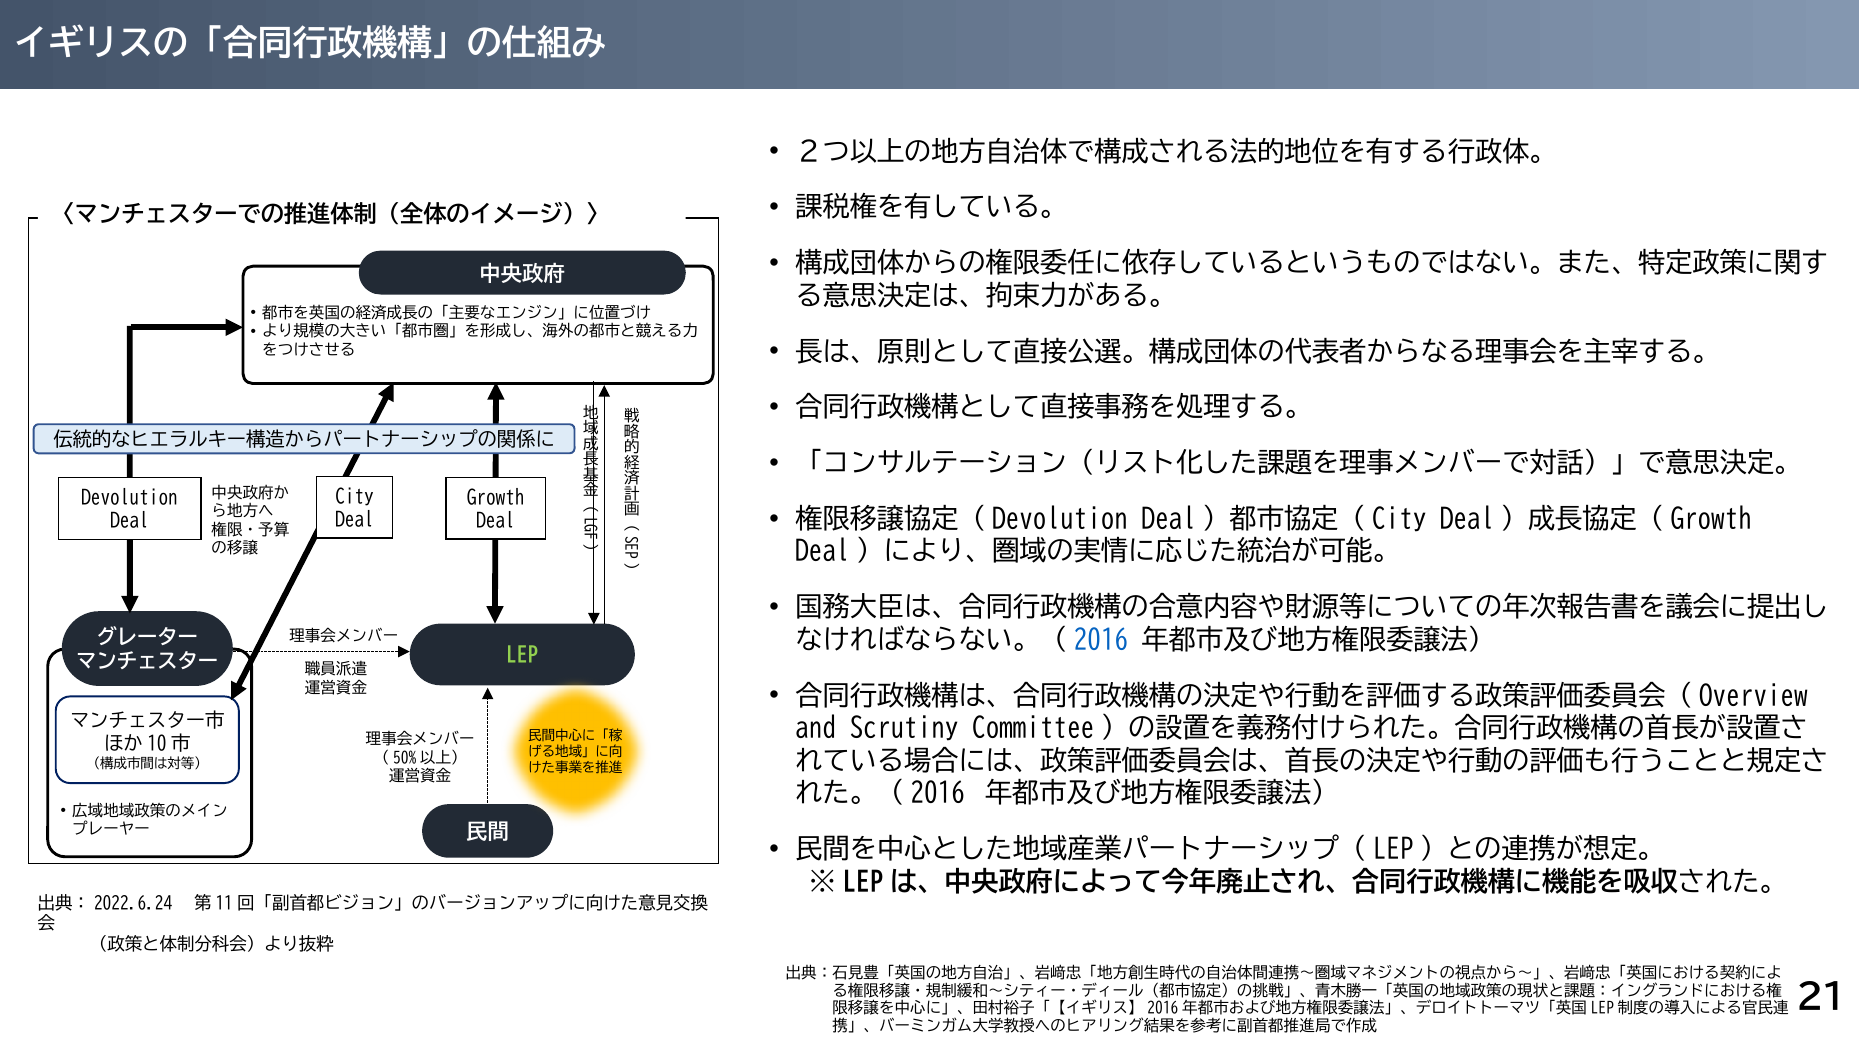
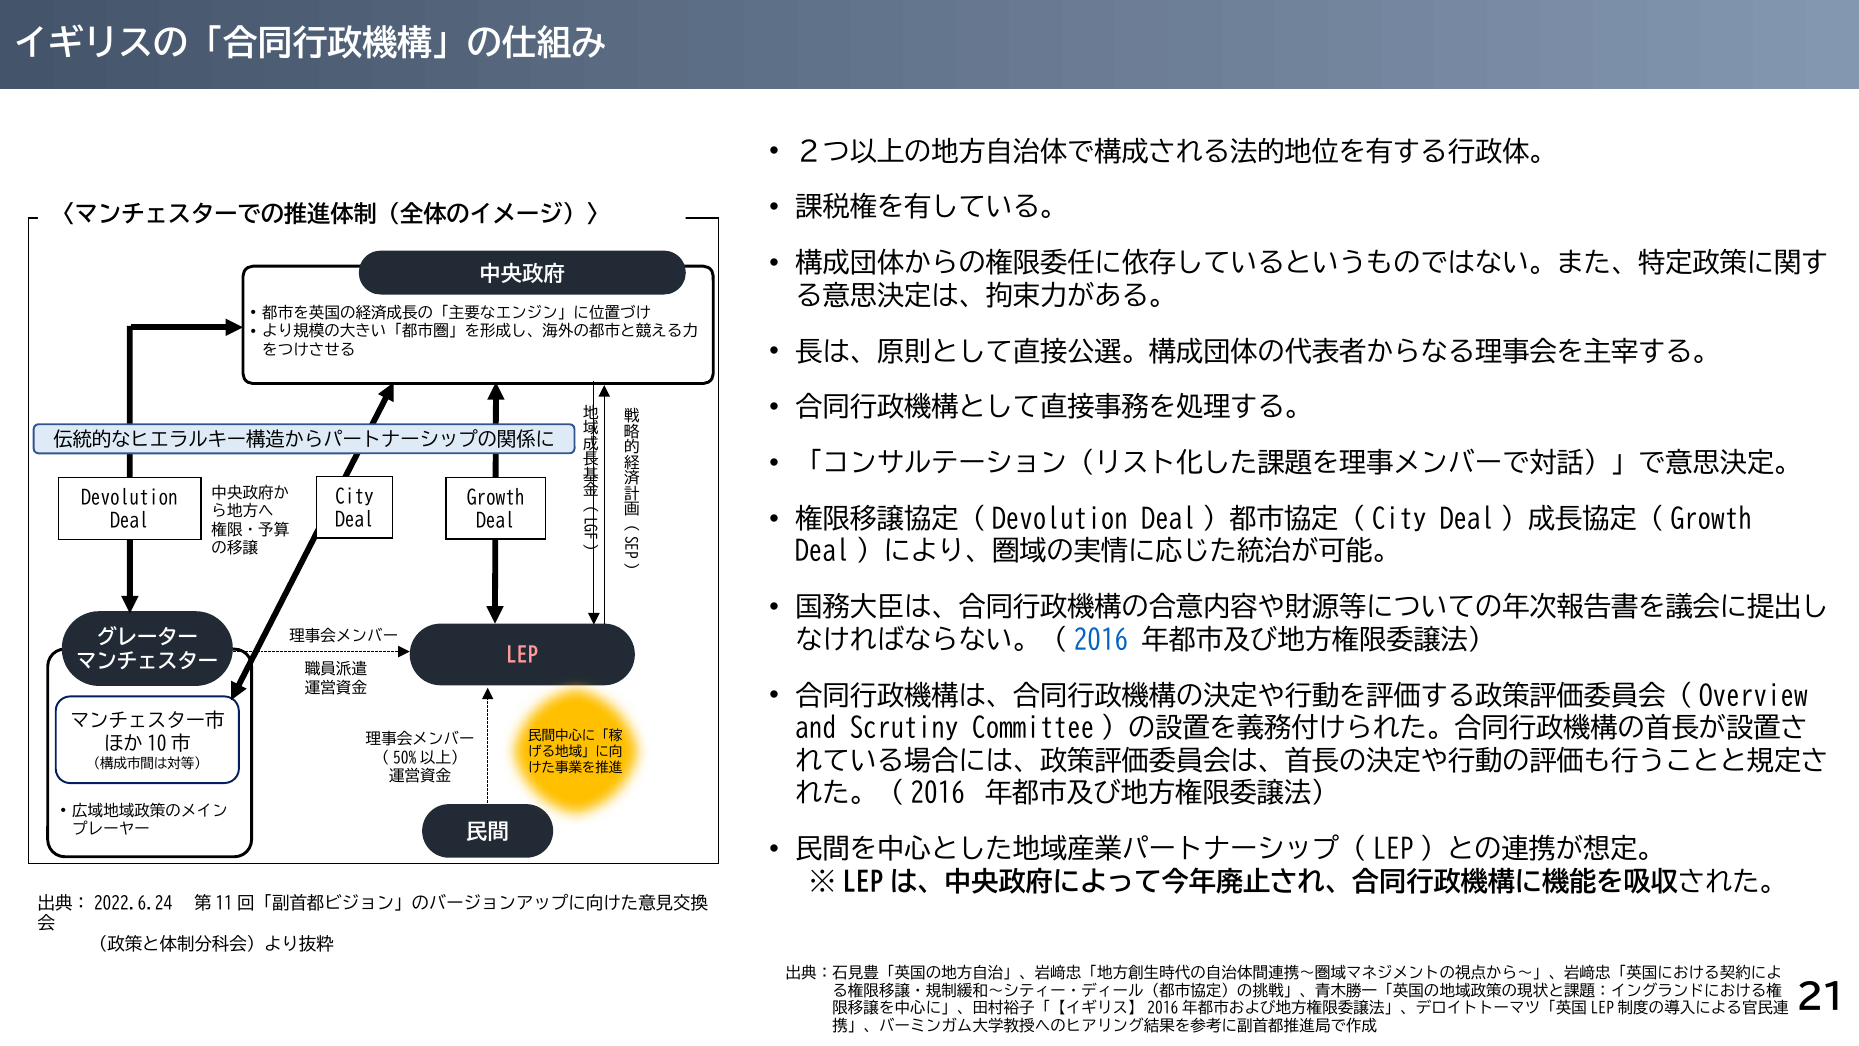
LEP colour: light green -> pink
